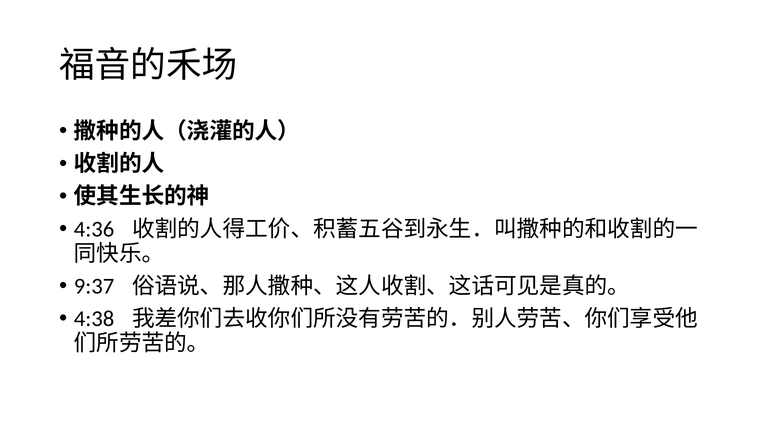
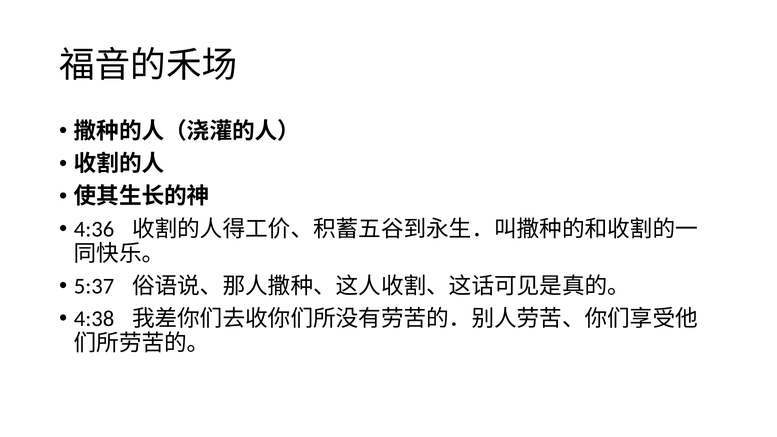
9:37: 9:37 -> 5:37
